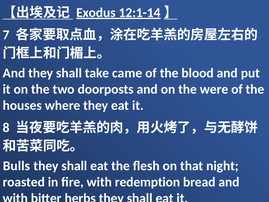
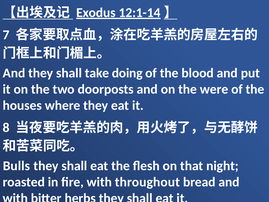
came: came -> doing
redemption: redemption -> throughout
